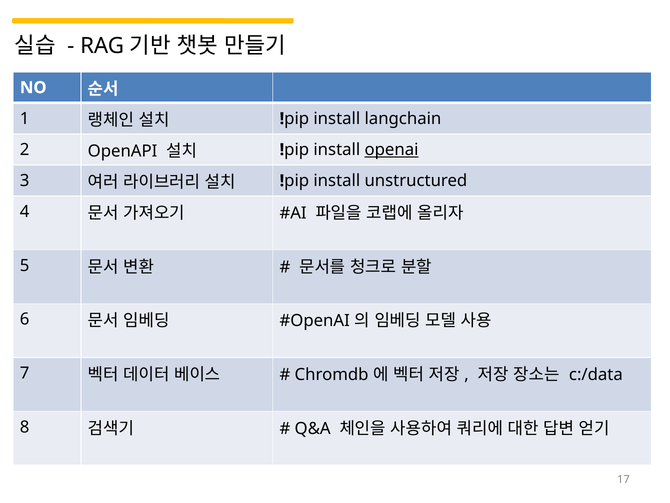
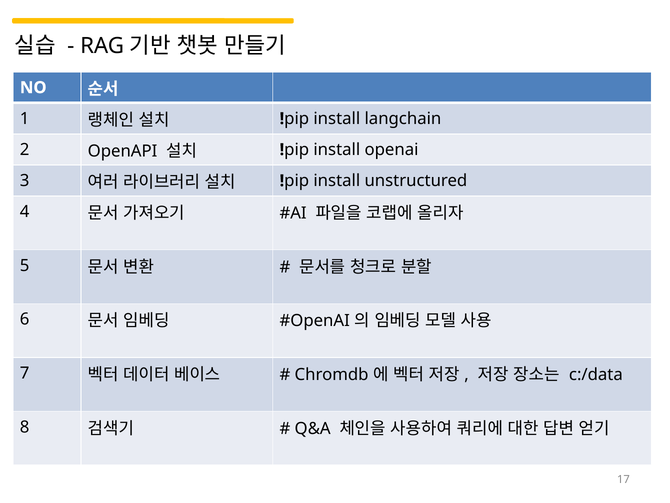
openai underline: present -> none
